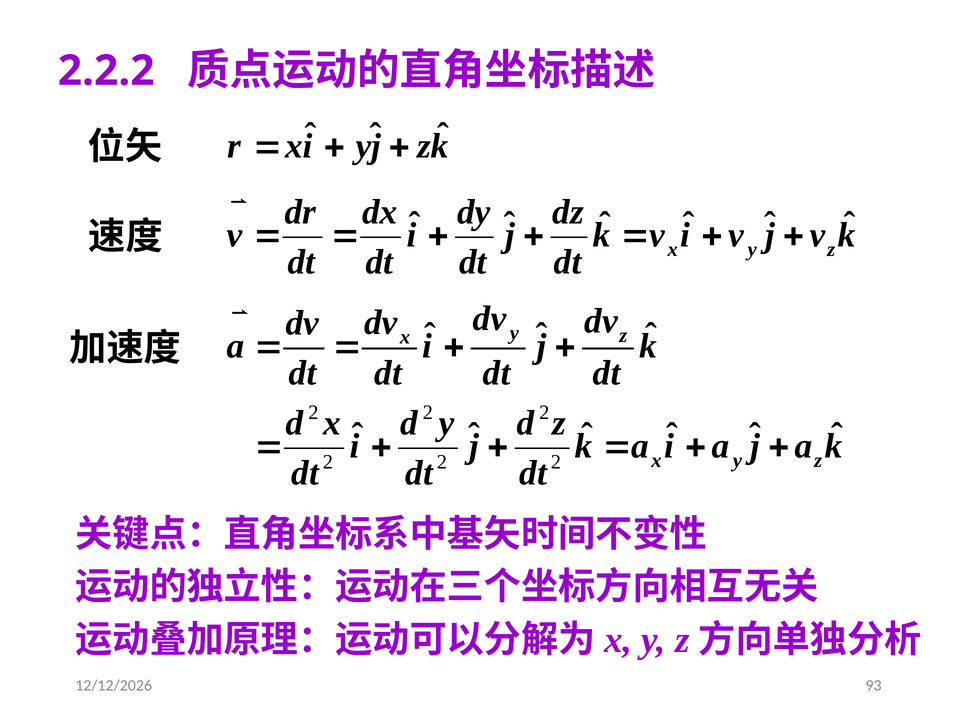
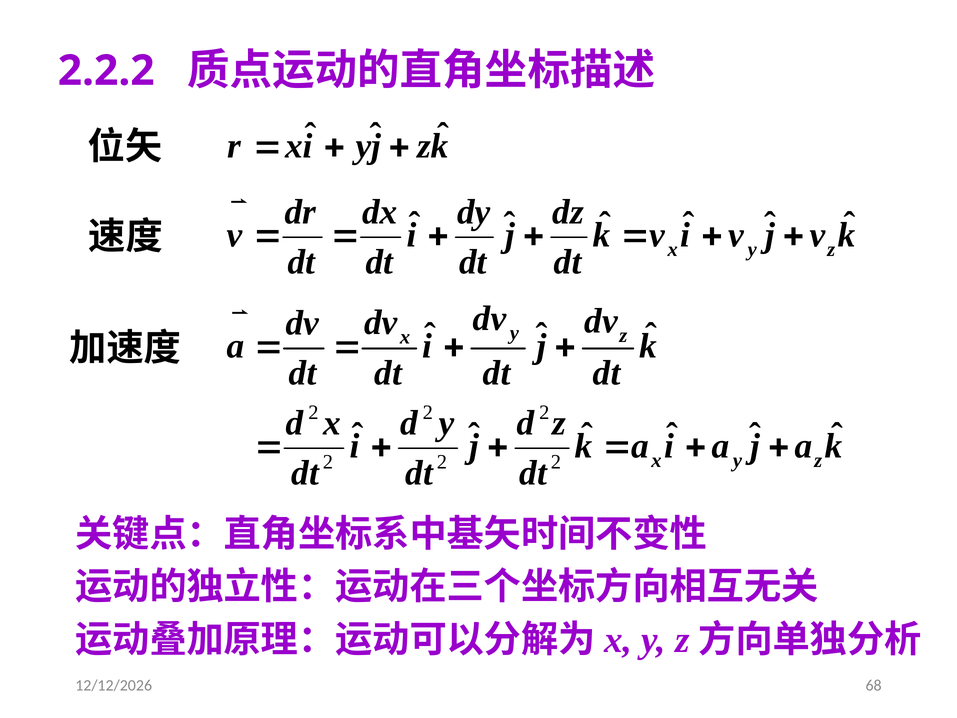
93: 93 -> 68
